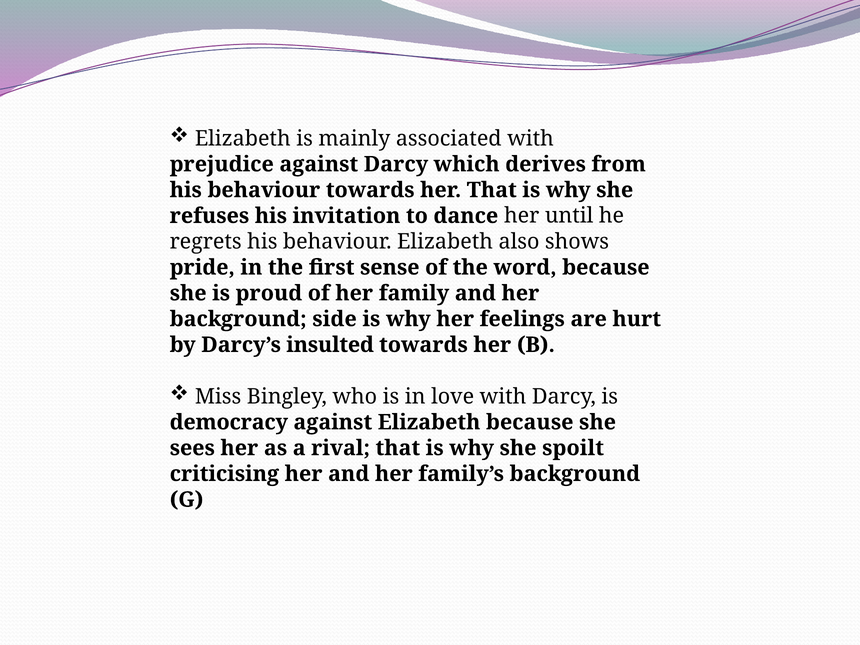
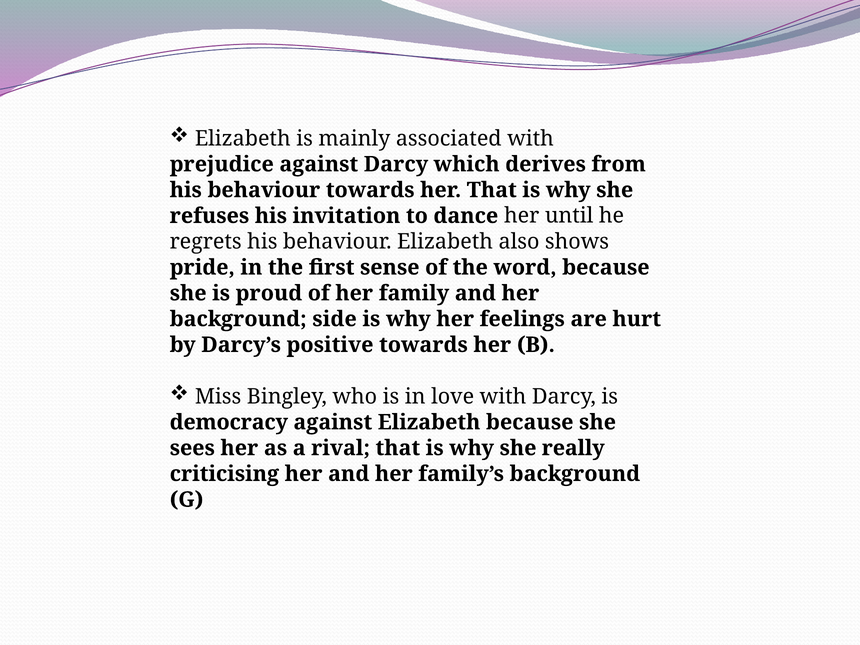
insulted: insulted -> positive
spoilt: spoilt -> really
